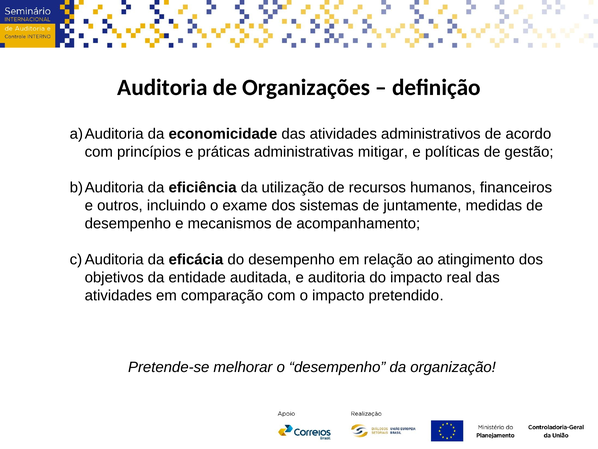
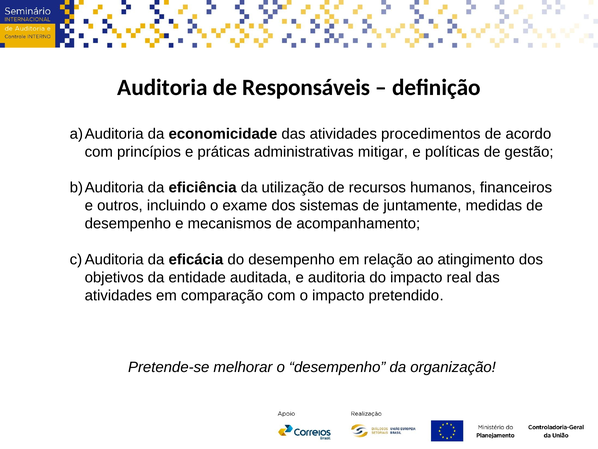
Organizações: Organizações -> Responsáveis
administrativos: administrativos -> procedimentos
